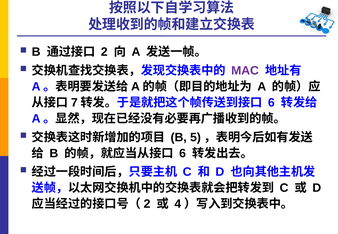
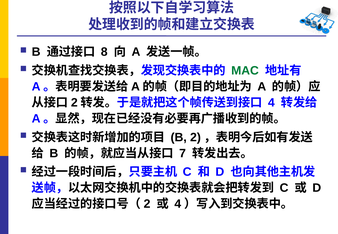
2 at (104, 52): 2 -> 8
MAC colour: purple -> green
7 at (74, 103): 7 -> 2
6 at (271, 103): 6 -> 4
B 5: 5 -> 2
6 at (183, 153): 6 -> 7
